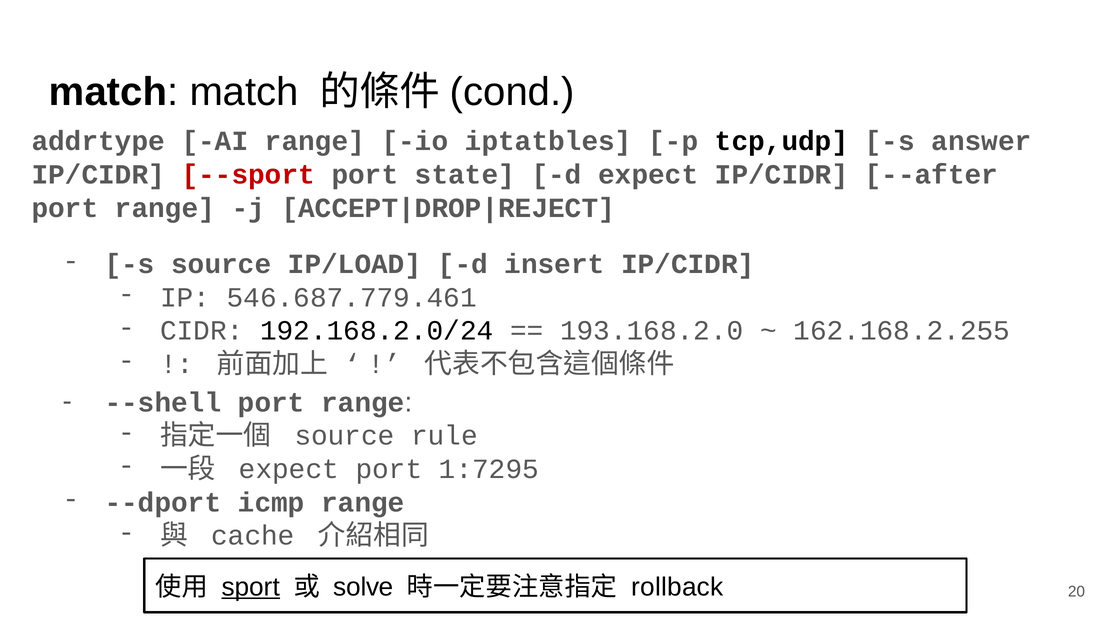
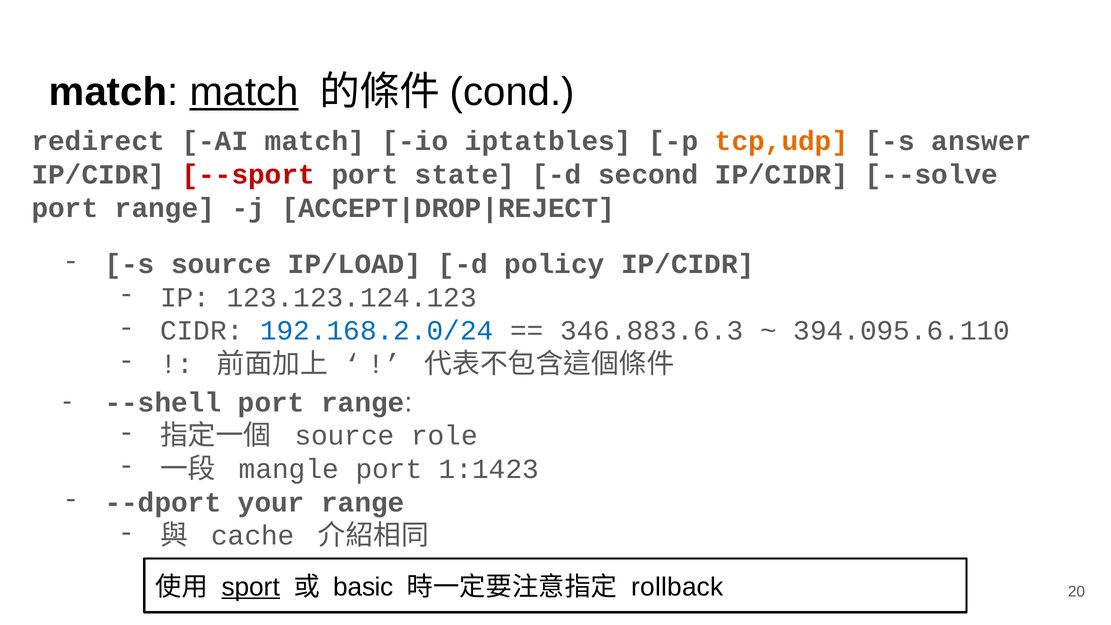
match at (244, 92) underline: none -> present
addrtype: addrtype -> redirect
AI range: range -> match
tcp,udp colour: black -> orange
d expect: expect -> second
--after: --after -> --solve
insert: insert -> policy
546.687.779.461: 546.687.779.461 -> 123.123.124.123
192.168.2.0/24 colour: black -> blue
193.168.2.0: 193.168.2.0 -> 346.883.6.3
162.168.2.255: 162.168.2.255 -> 394.095.6.110
rule: rule -> role
expect at (289, 469): expect -> mangle
1:7295: 1:7295 -> 1:1423
icmp: icmp -> your
solve: solve -> basic
